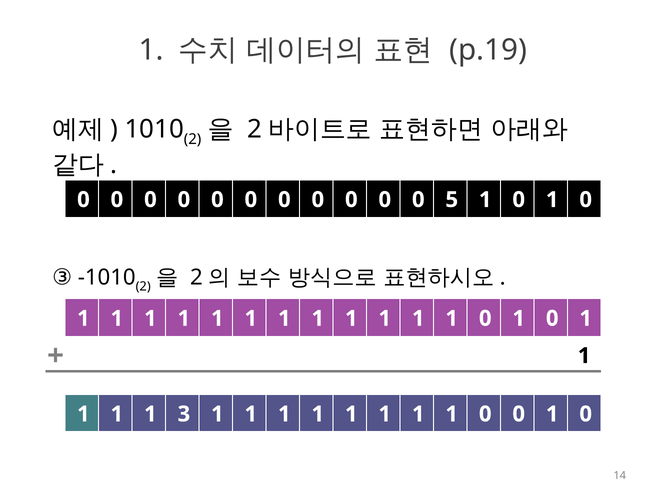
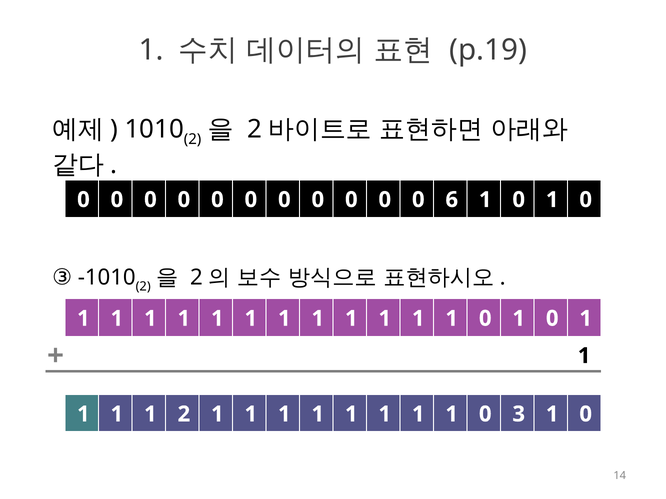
5: 5 -> 6
1 3: 3 -> 2
1 0 0: 0 -> 3
